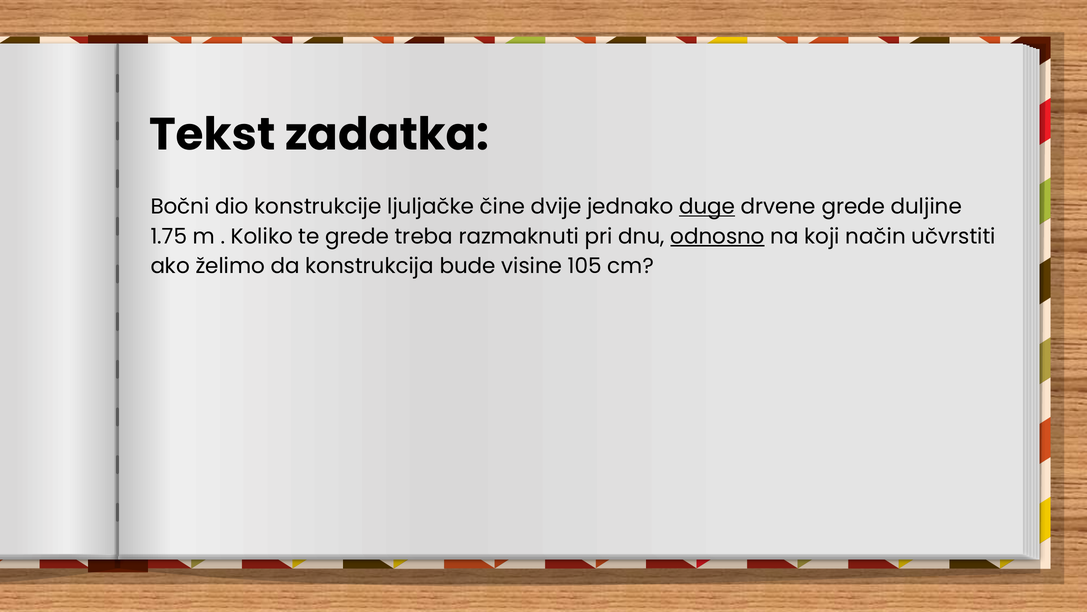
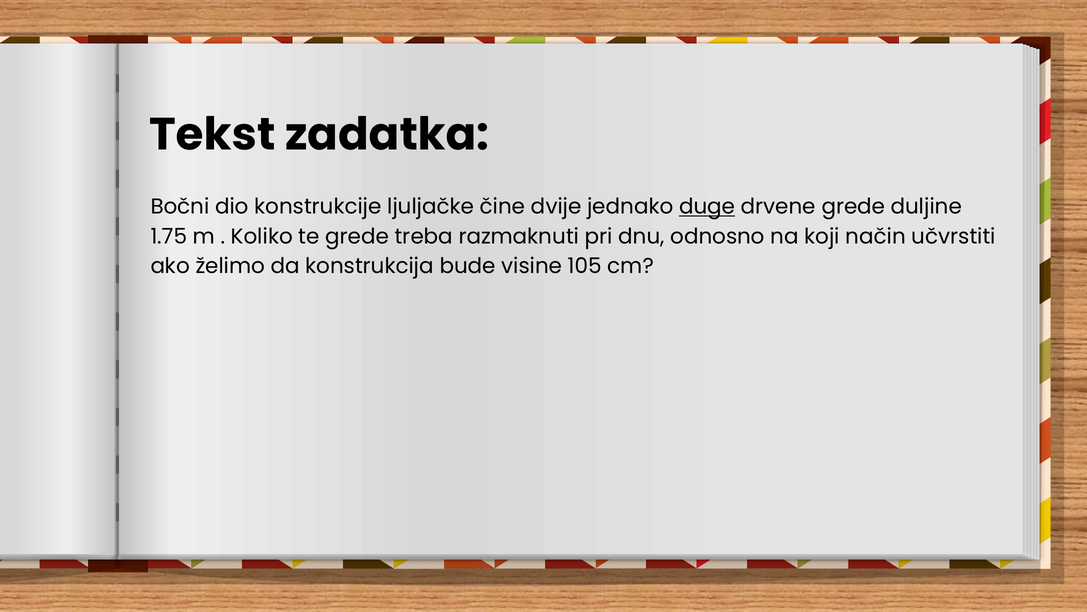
odnosno underline: present -> none
